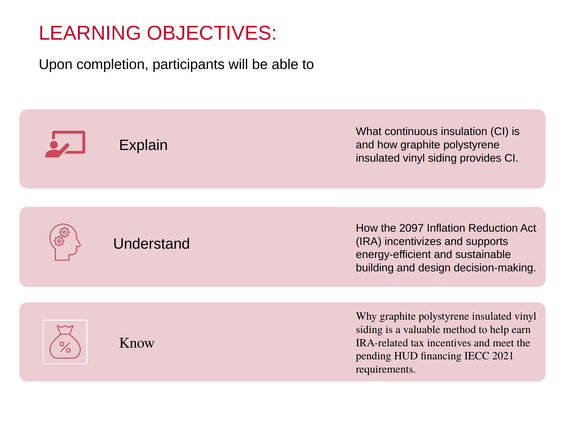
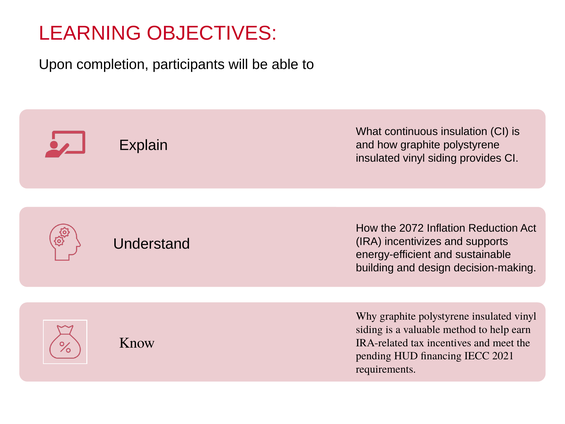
2097: 2097 -> 2072
